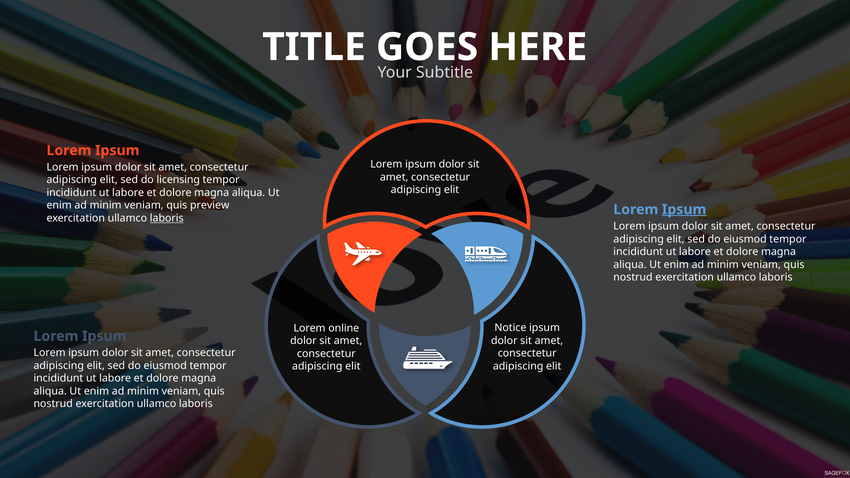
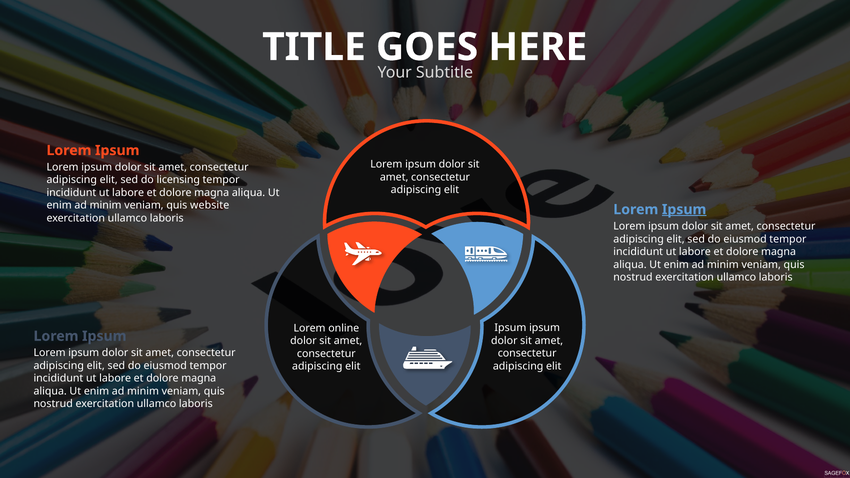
preview: preview -> website
laboris at (167, 218) underline: present -> none
Notice at (510, 328): Notice -> Ipsum
